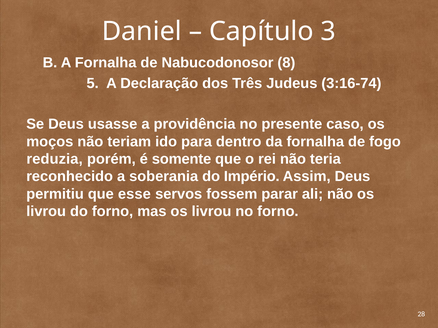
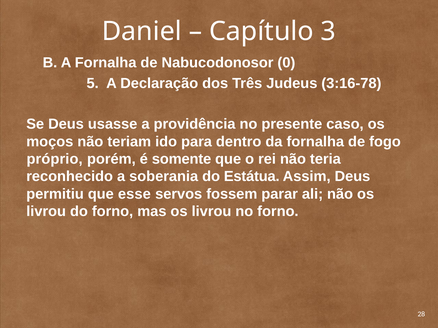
8: 8 -> 0
3:16-74: 3:16-74 -> 3:16-78
reduzia: reduzia -> próprio
Império: Império -> Estátua
